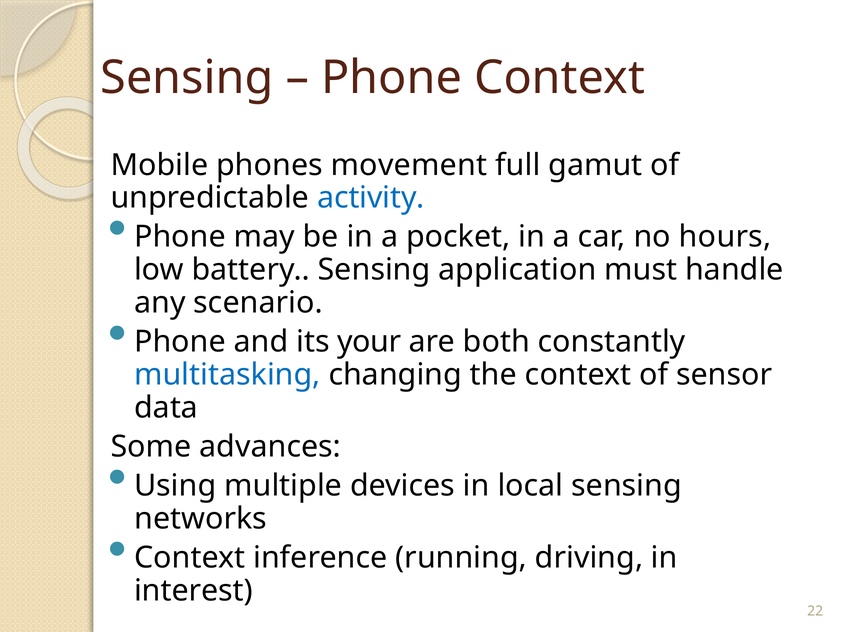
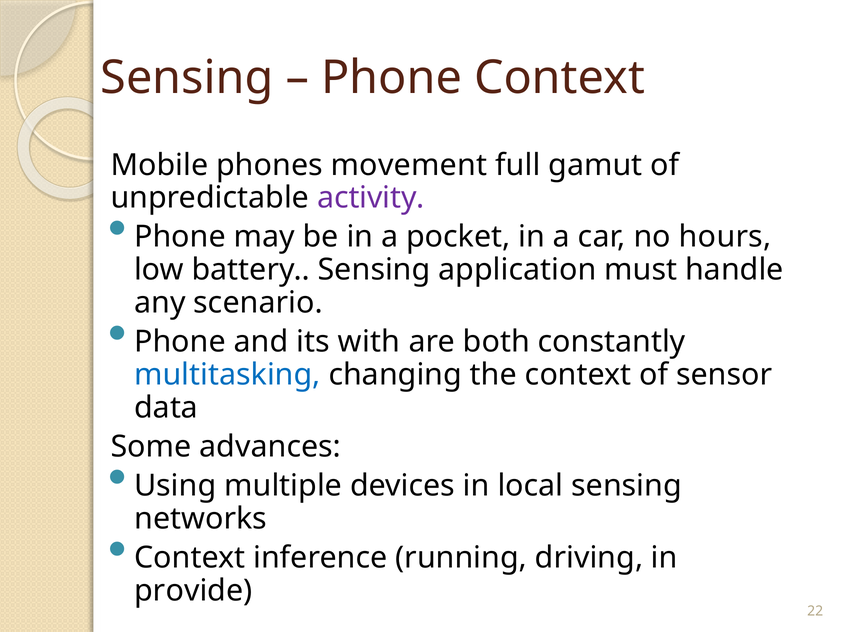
activity colour: blue -> purple
your: your -> with
interest: interest -> provide
